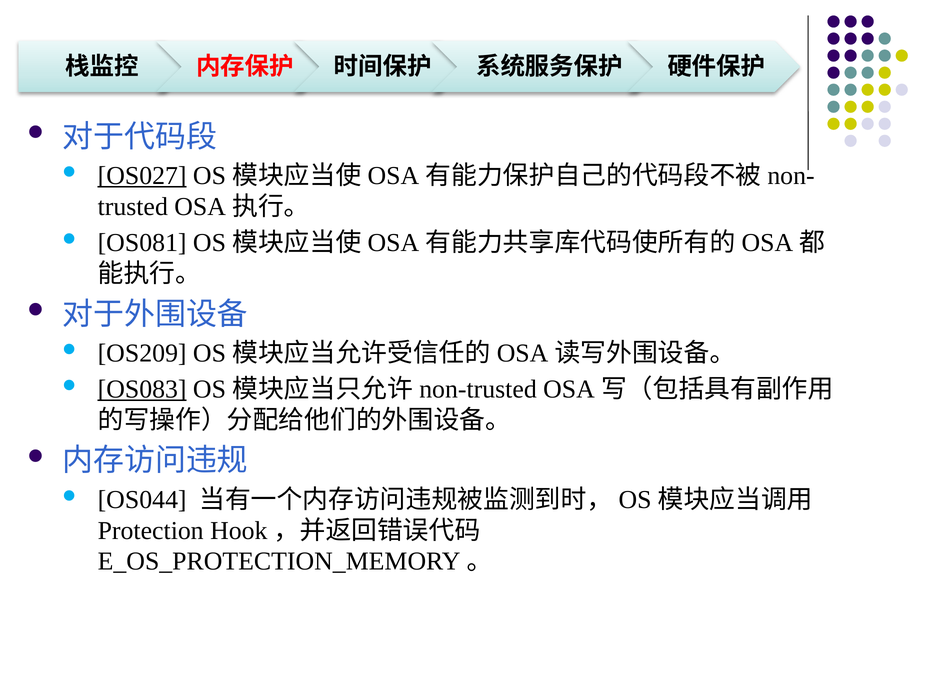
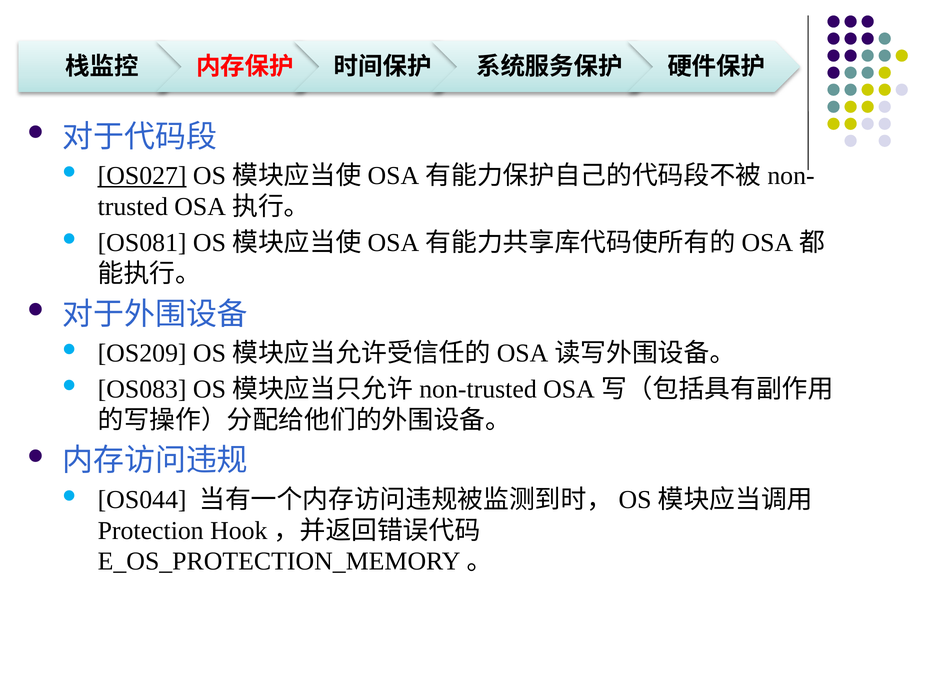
OS083 underline: present -> none
